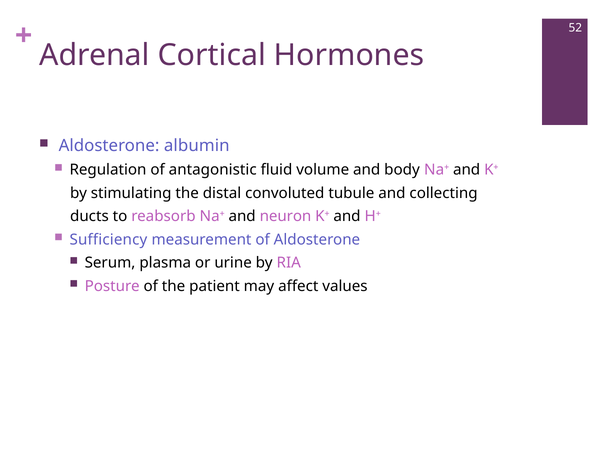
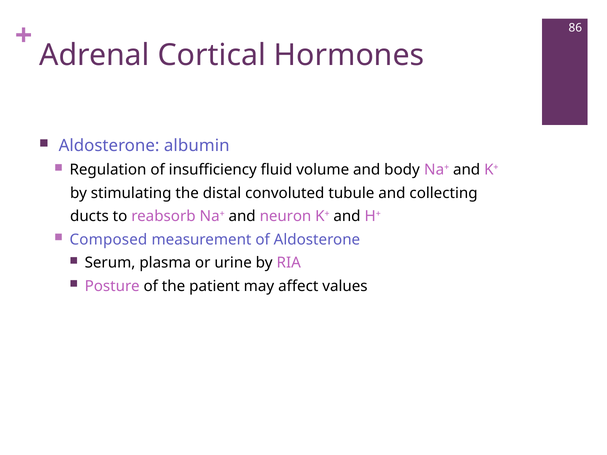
52: 52 -> 86
antagonistic: antagonistic -> insufficiency
Sufficiency: Sufficiency -> Composed
